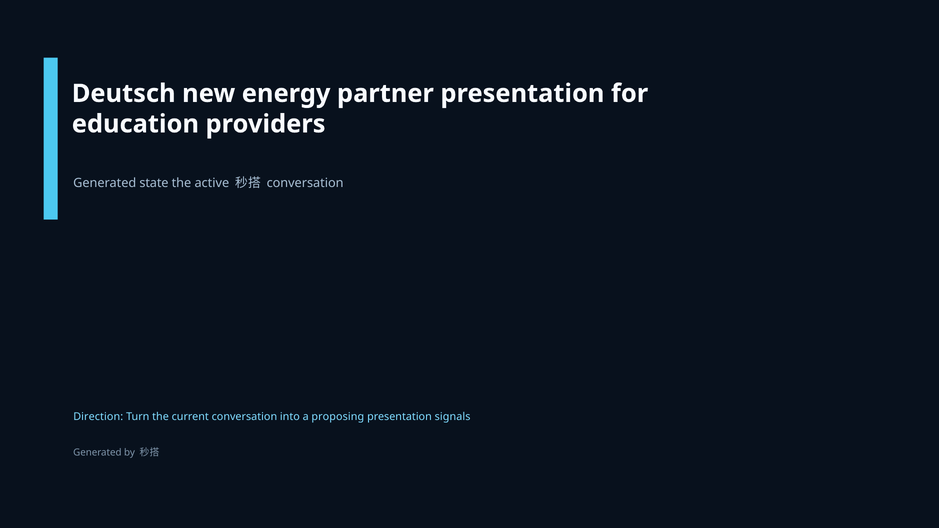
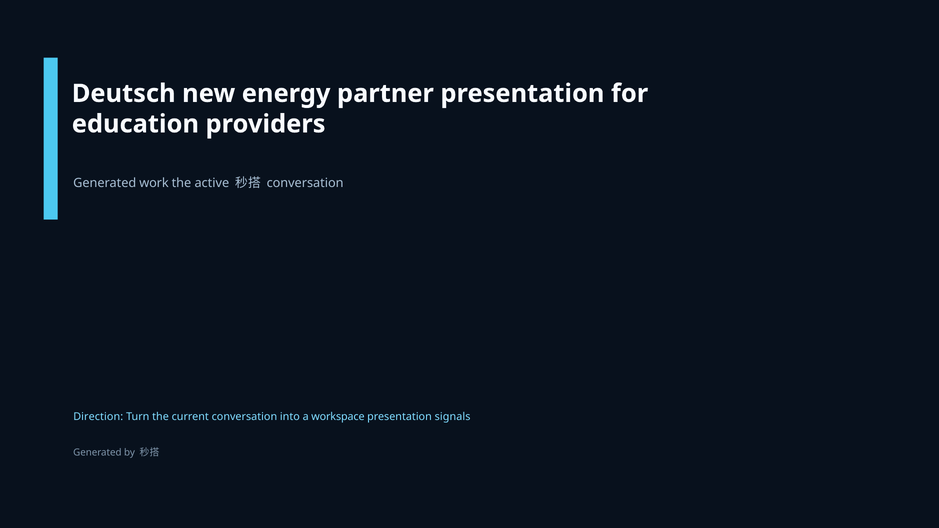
state: state -> work
proposing: proposing -> workspace
